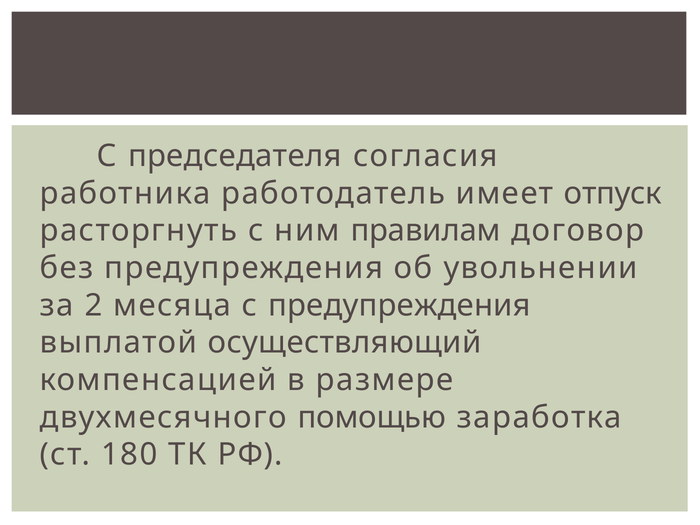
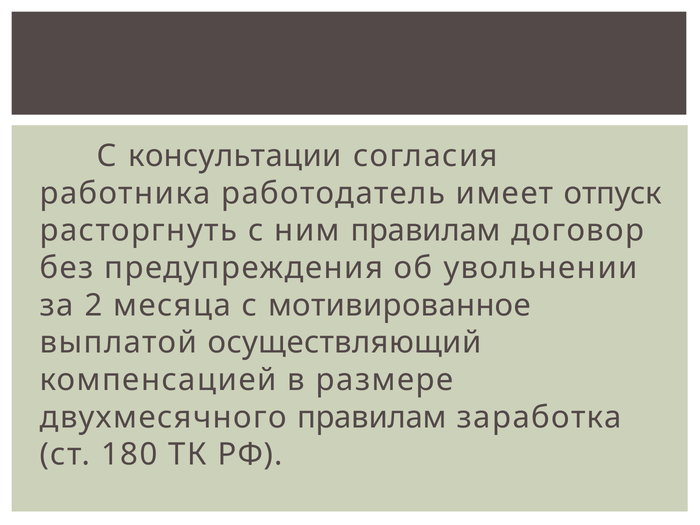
председателя: председателя -> консультации
с предупреждения: предупреждения -> мотивированное
двухмесячного помощью: помощью -> правилам
